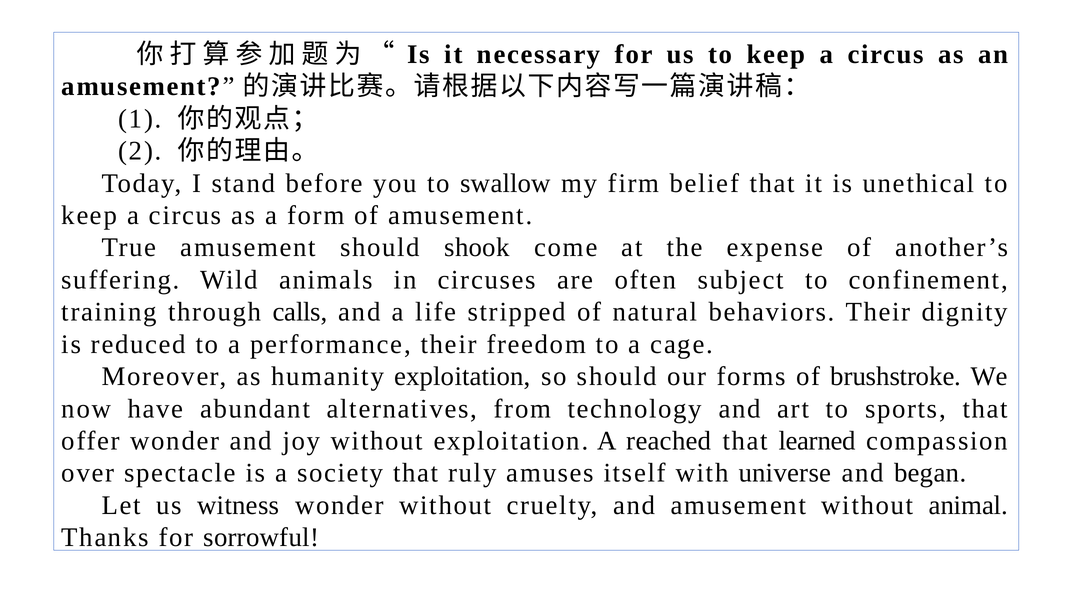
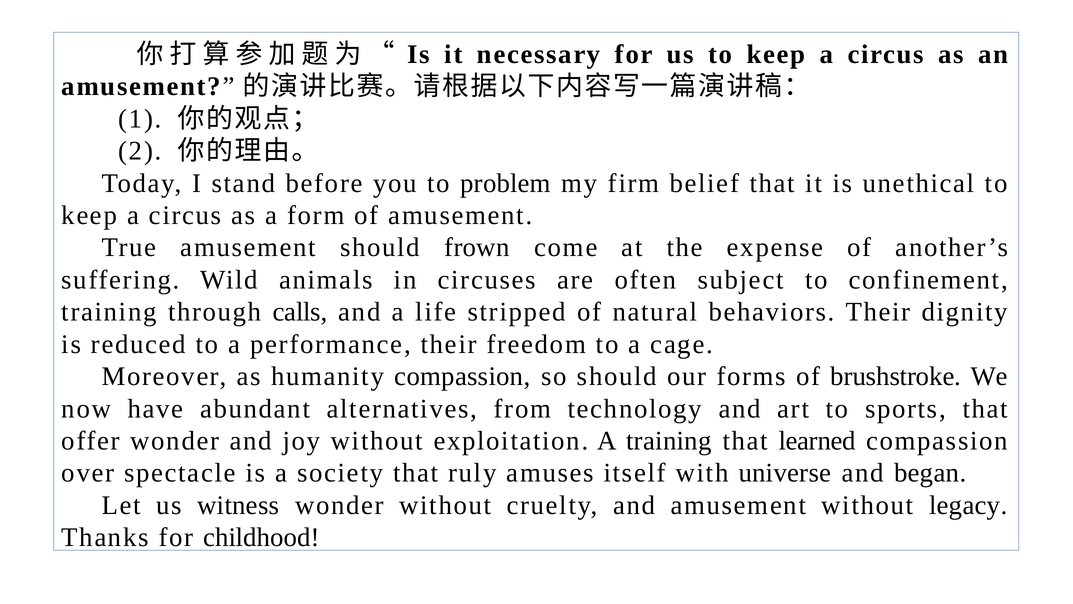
swallow: swallow -> problem
shook: shook -> frown
humanity exploitation: exploitation -> compassion
A reached: reached -> training
animal: animal -> legacy
sorrowful: sorrowful -> childhood
